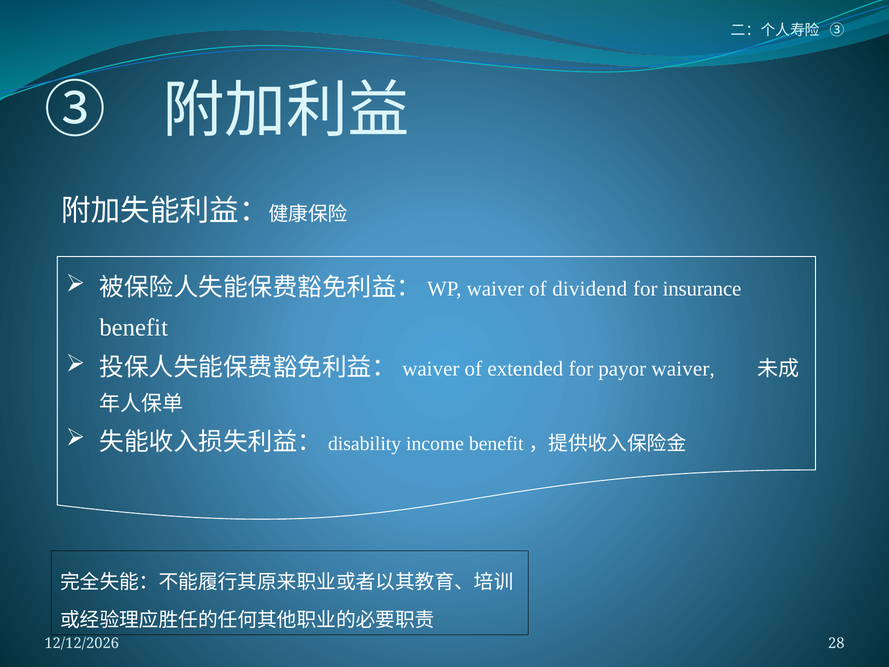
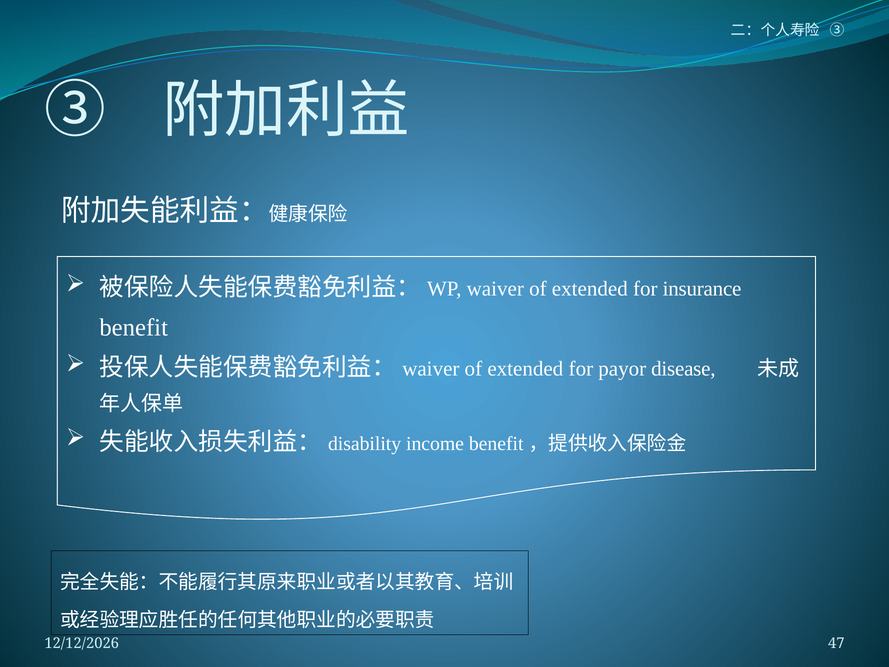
waiver of dividend: dividend -> extended
payor waiver: waiver -> disease
28: 28 -> 47
